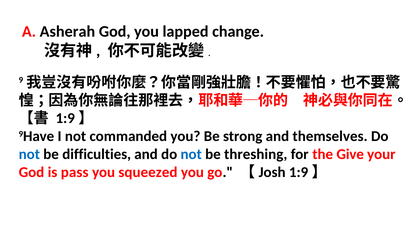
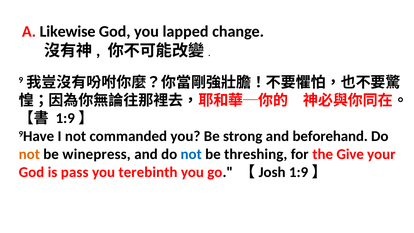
Asherah: Asherah -> Likewise
themselves: themselves -> beforehand
not at (29, 154) colour: blue -> orange
difficulties: difficulties -> winepress
squeezed: squeezed -> terebinth
